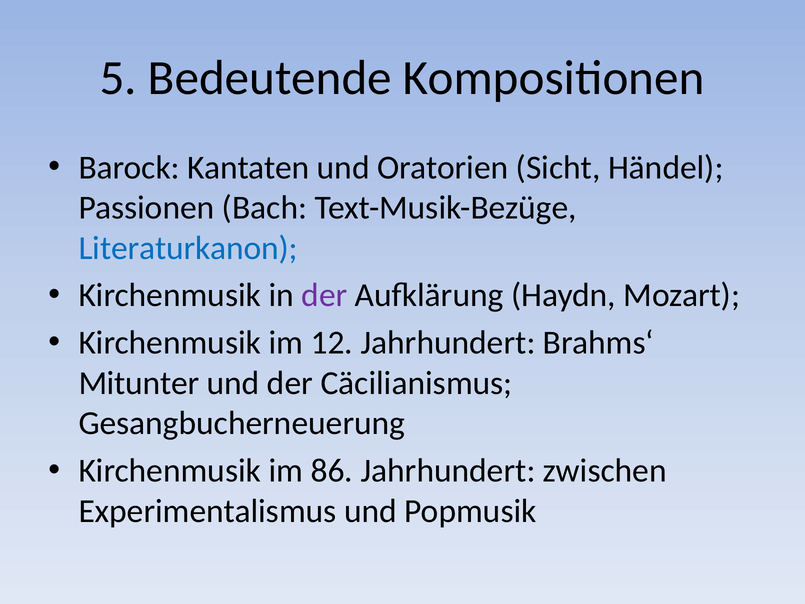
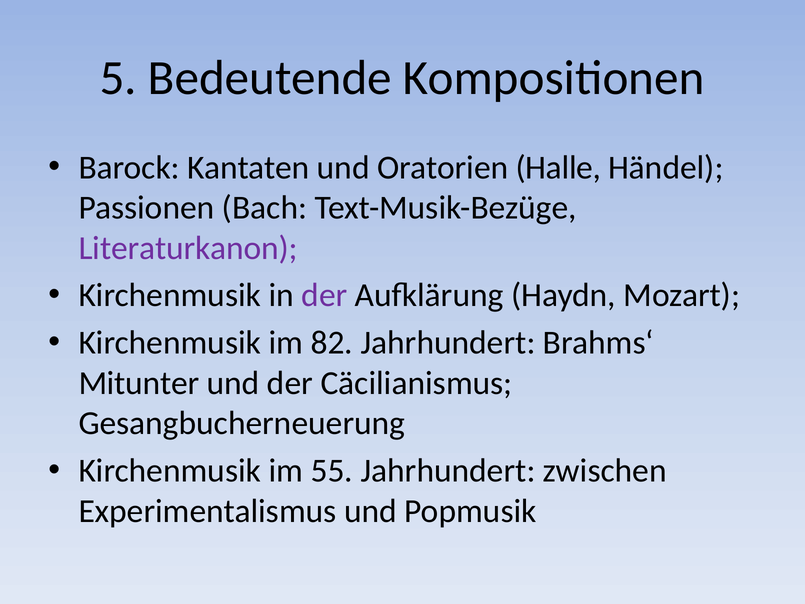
Sicht: Sicht -> Halle
Literaturkanon colour: blue -> purple
12: 12 -> 82
86: 86 -> 55
